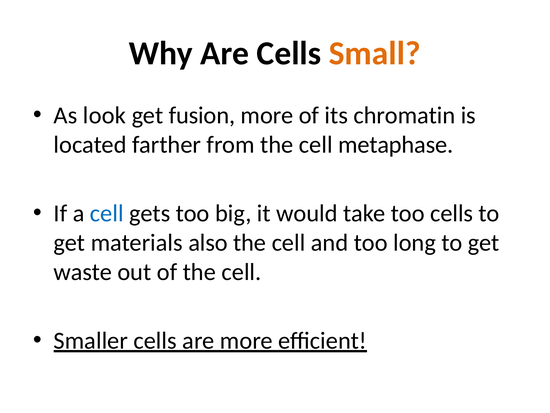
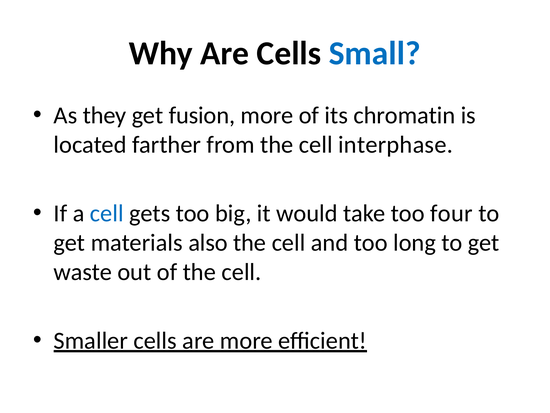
Small colour: orange -> blue
look: look -> they
metaphase: metaphase -> interphase
too cells: cells -> four
